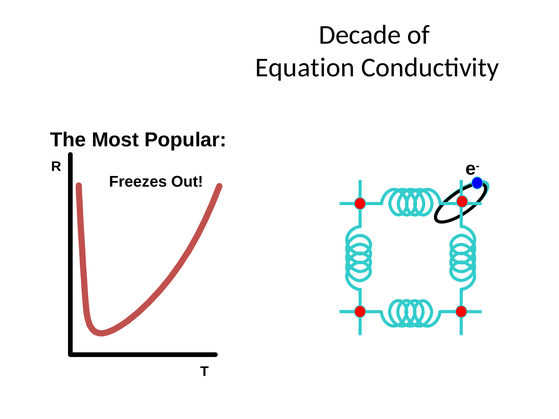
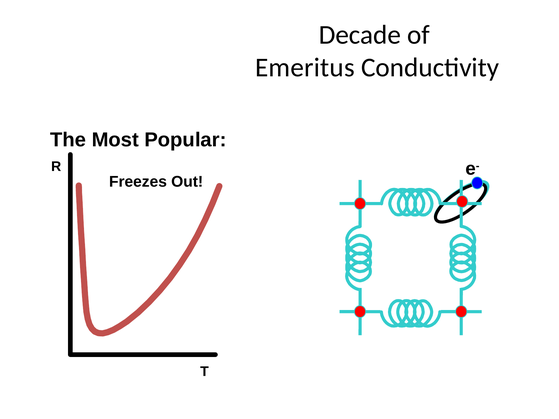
Equation: Equation -> Emeritus
